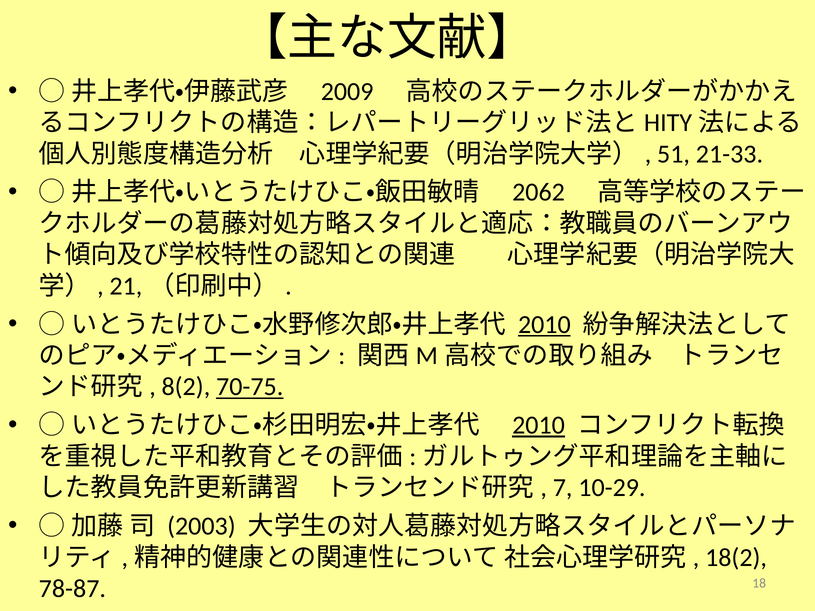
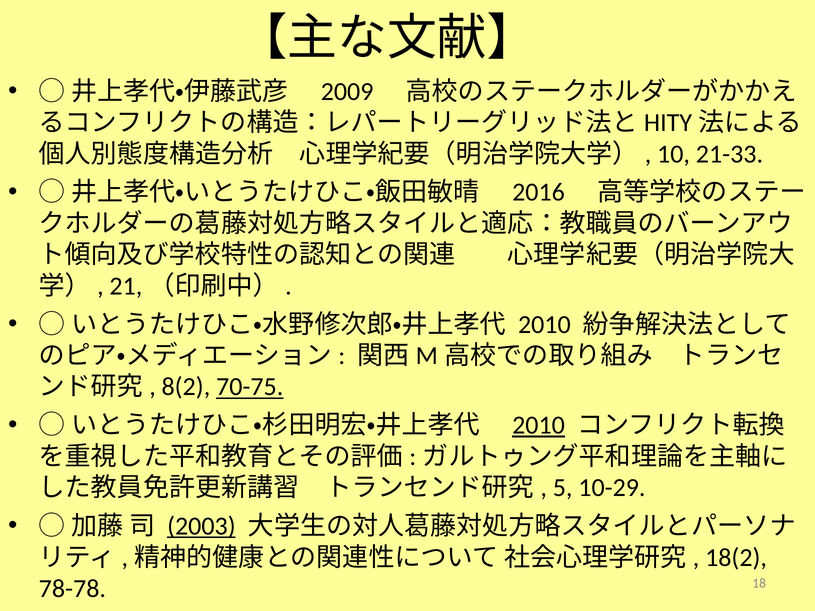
51: 51 -> 10
2062: 2062 -> 2016
2010 at (544, 325) underline: present -> none
7: 7 -> 5
2003 underline: none -> present
78-87: 78-87 -> 78-78
